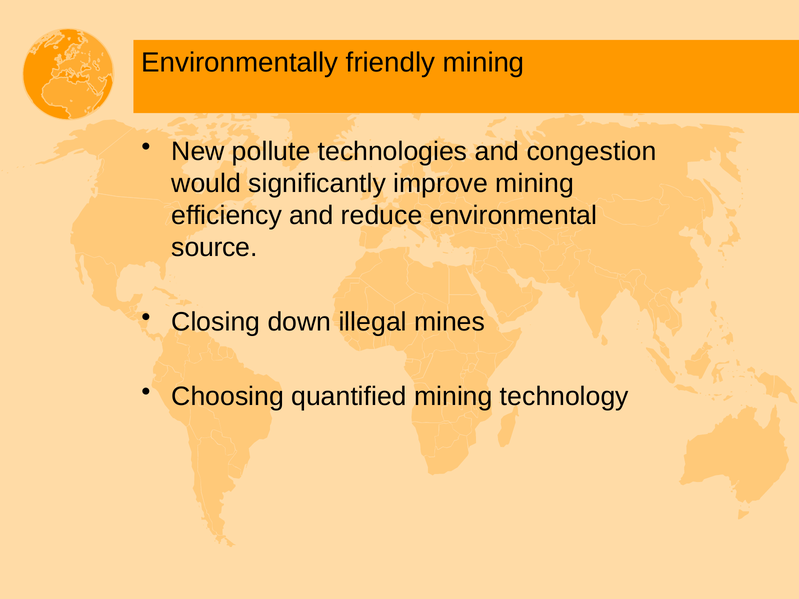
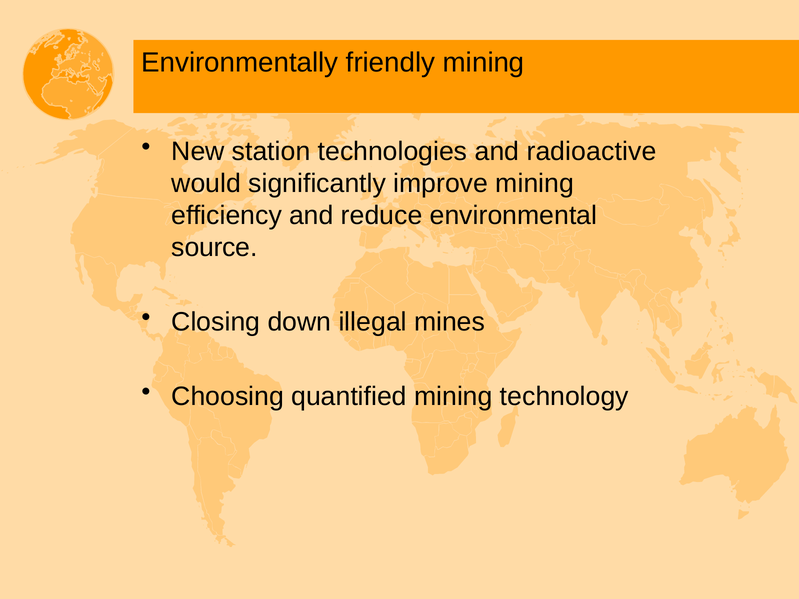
pollute: pollute -> station
congestion: congestion -> radioactive
